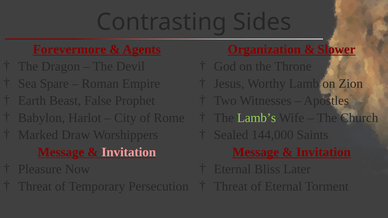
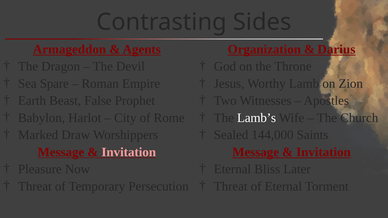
Forevermore: Forevermore -> Armageddon
Slower: Slower -> Darius
Lamb’s colour: light green -> white
